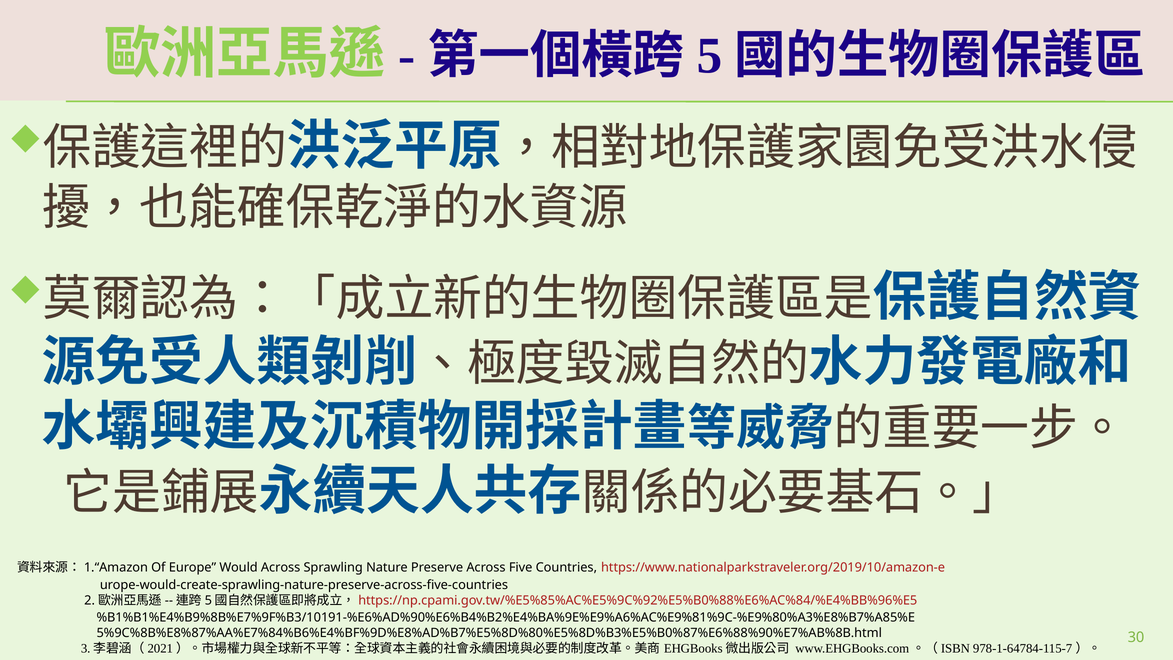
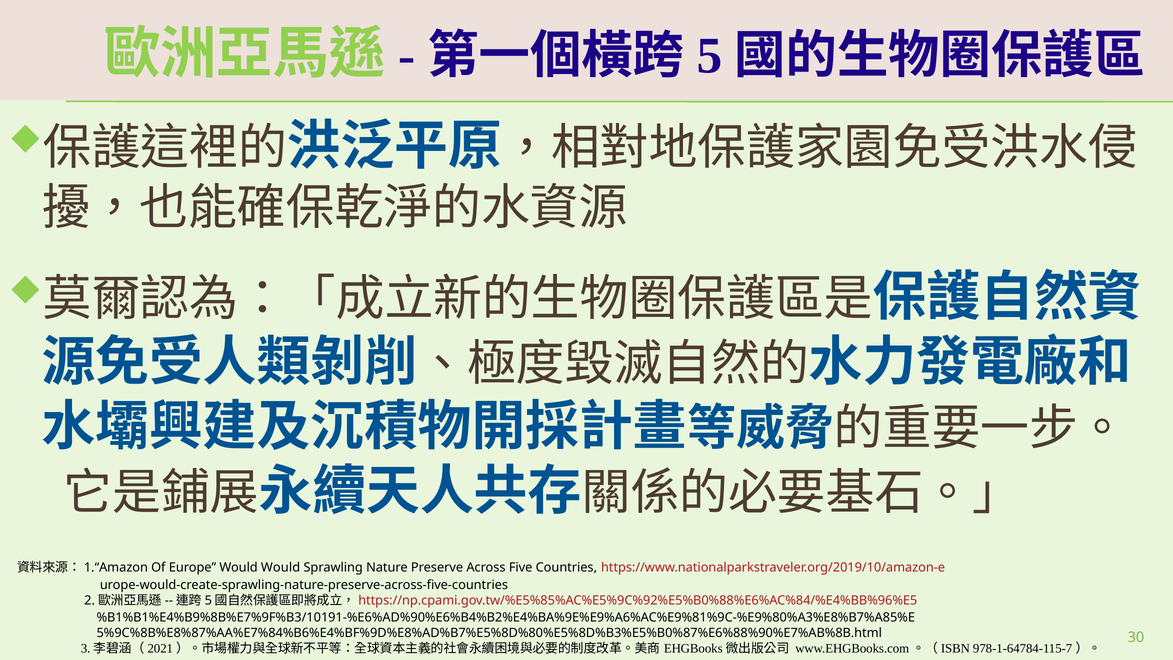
Would Across: Across -> Would
